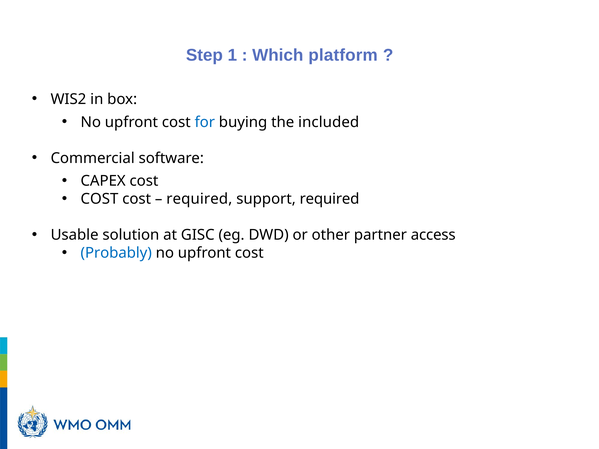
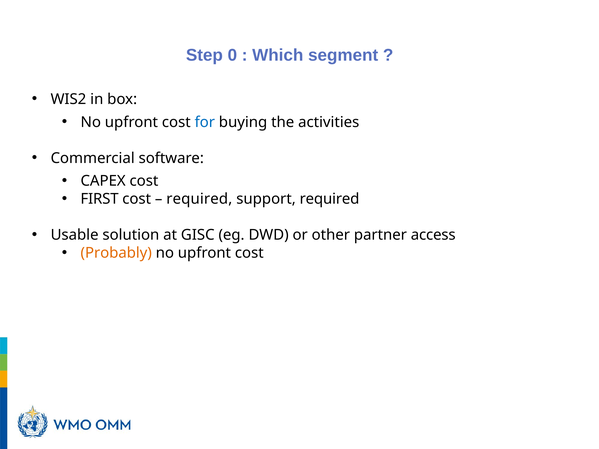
1: 1 -> 0
platform: platform -> segment
included: included -> activities
COST at (99, 199): COST -> FIRST
Probably colour: blue -> orange
